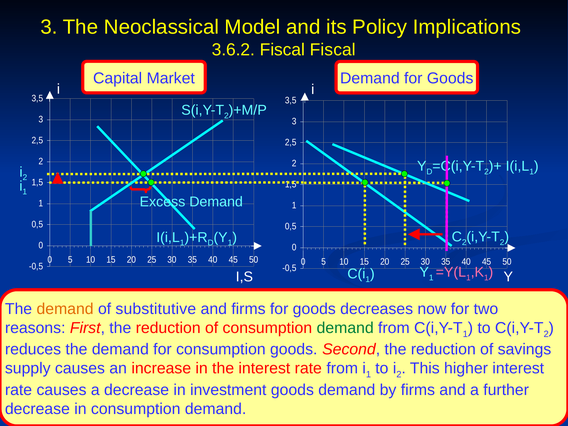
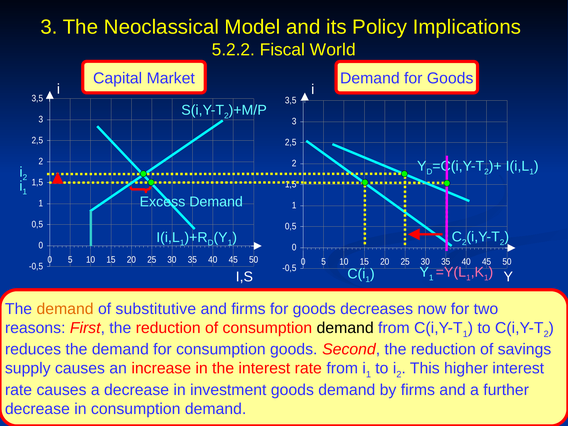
3.6.2: 3.6.2 -> 5.2.2
Fiscal Fiscal: Fiscal -> World
demand at (345, 328) colour: green -> black
